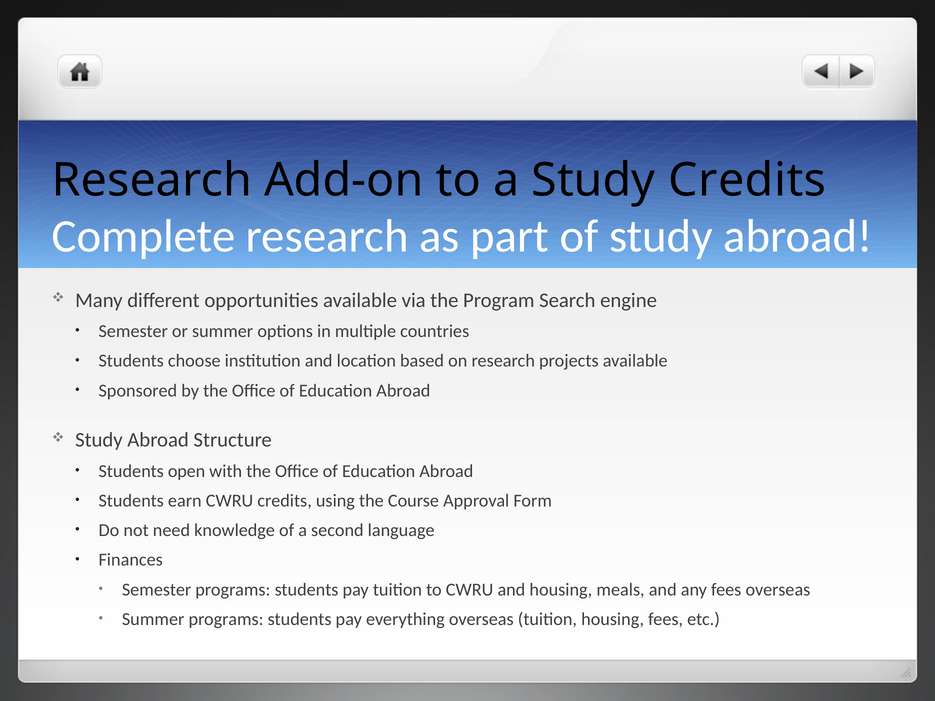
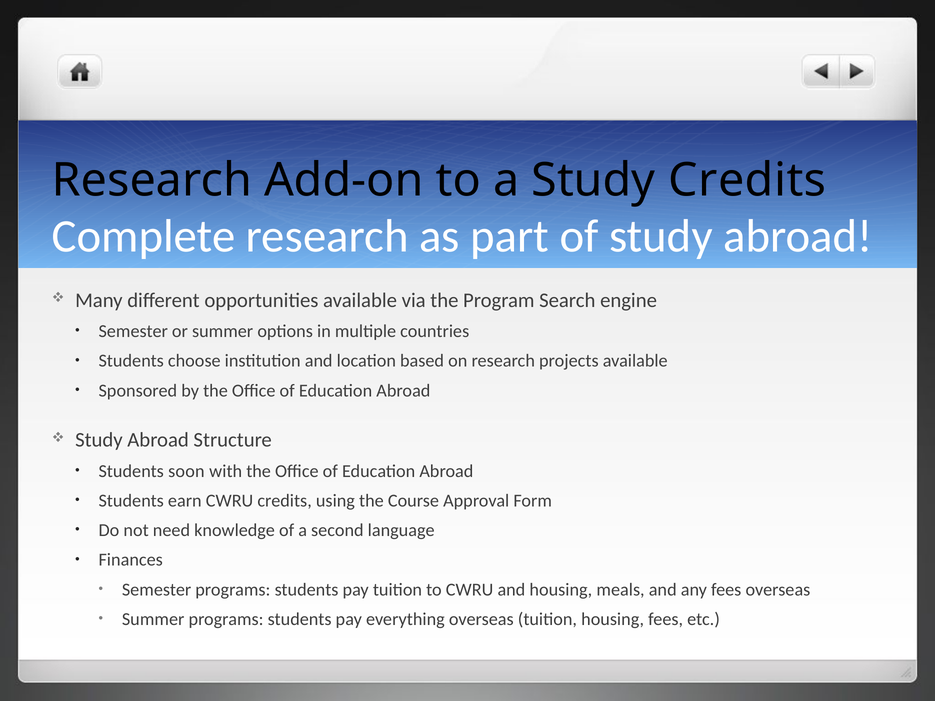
open: open -> soon
